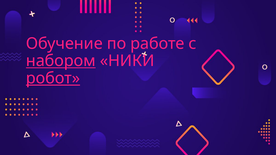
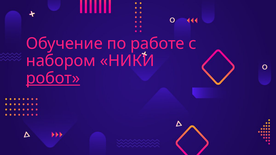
набором underline: present -> none
